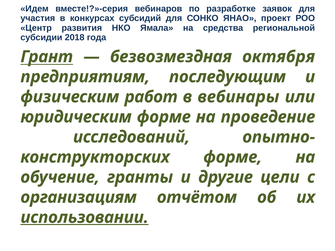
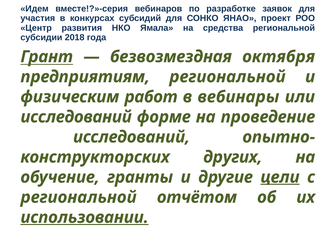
предприятиям последующим: последующим -> региональной
юридическим at (76, 117): юридическим -> исследований
форме at (233, 157): форме -> других
цели underline: none -> present
организациям at (79, 197): организациям -> региональной
